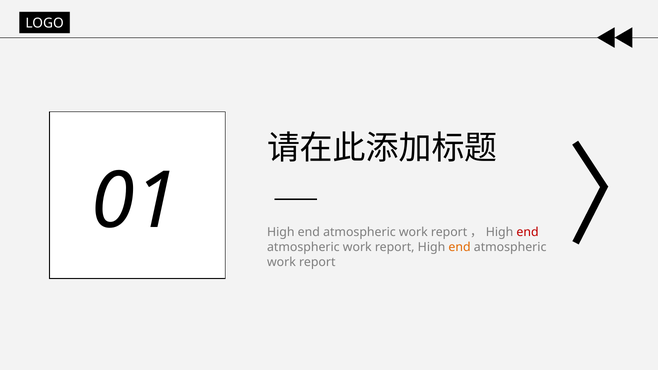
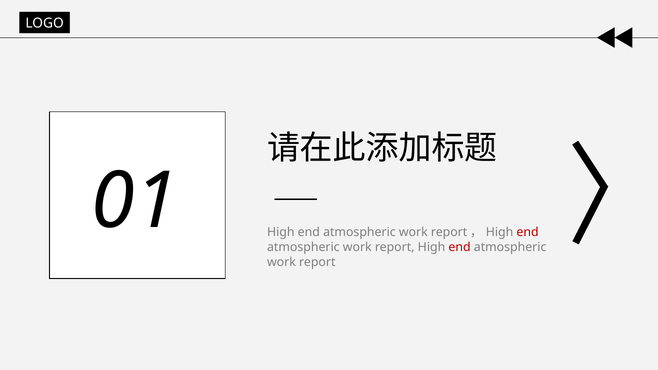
end at (460, 247) colour: orange -> red
